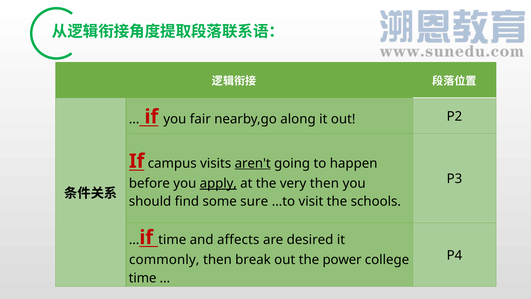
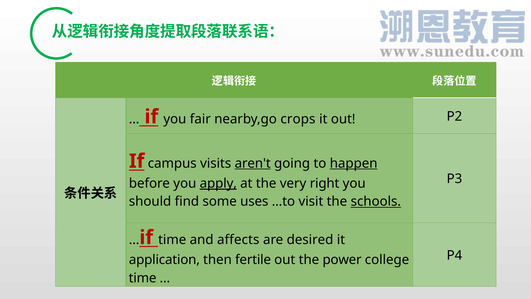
along: along -> crops
happen underline: none -> present
very then: then -> right
sure: sure -> uses
schools underline: none -> present
commonly: commonly -> application
break: break -> fertile
